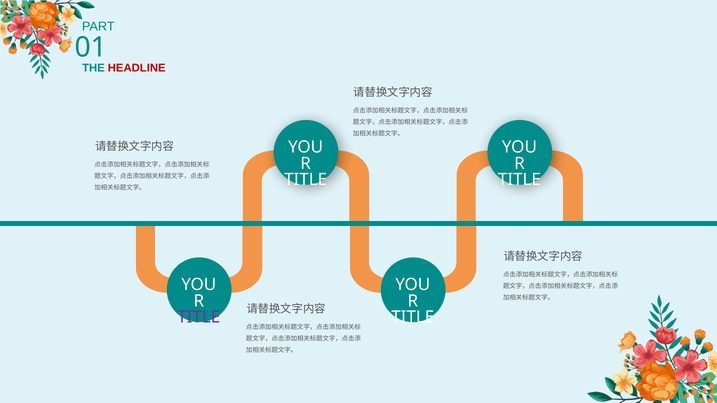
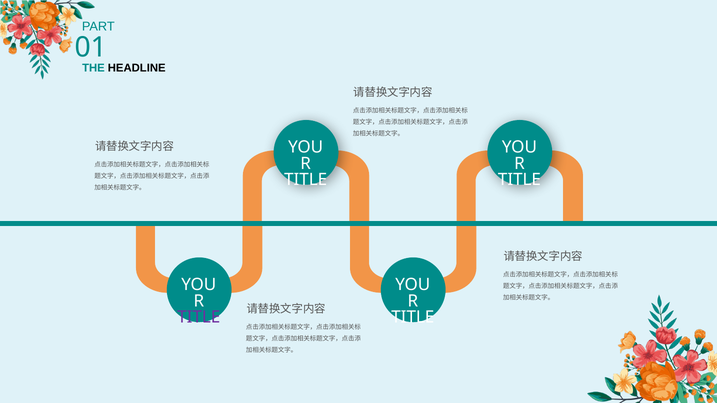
HEADLINE colour: red -> black
